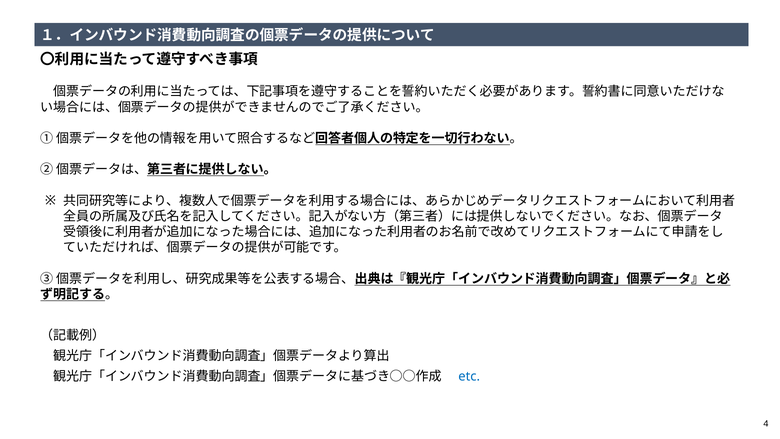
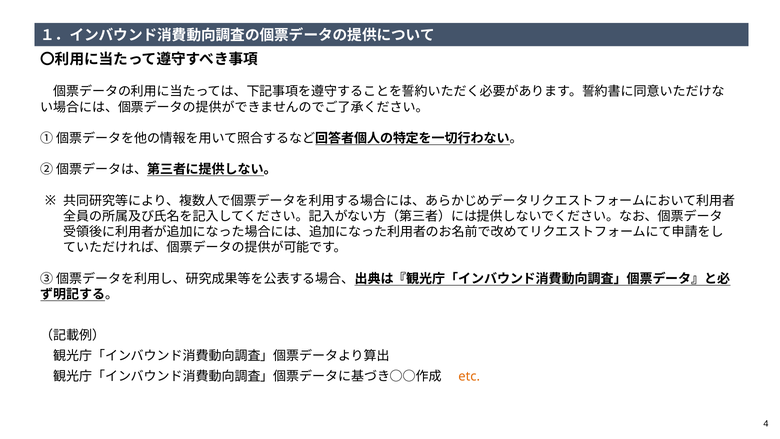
etc colour: blue -> orange
